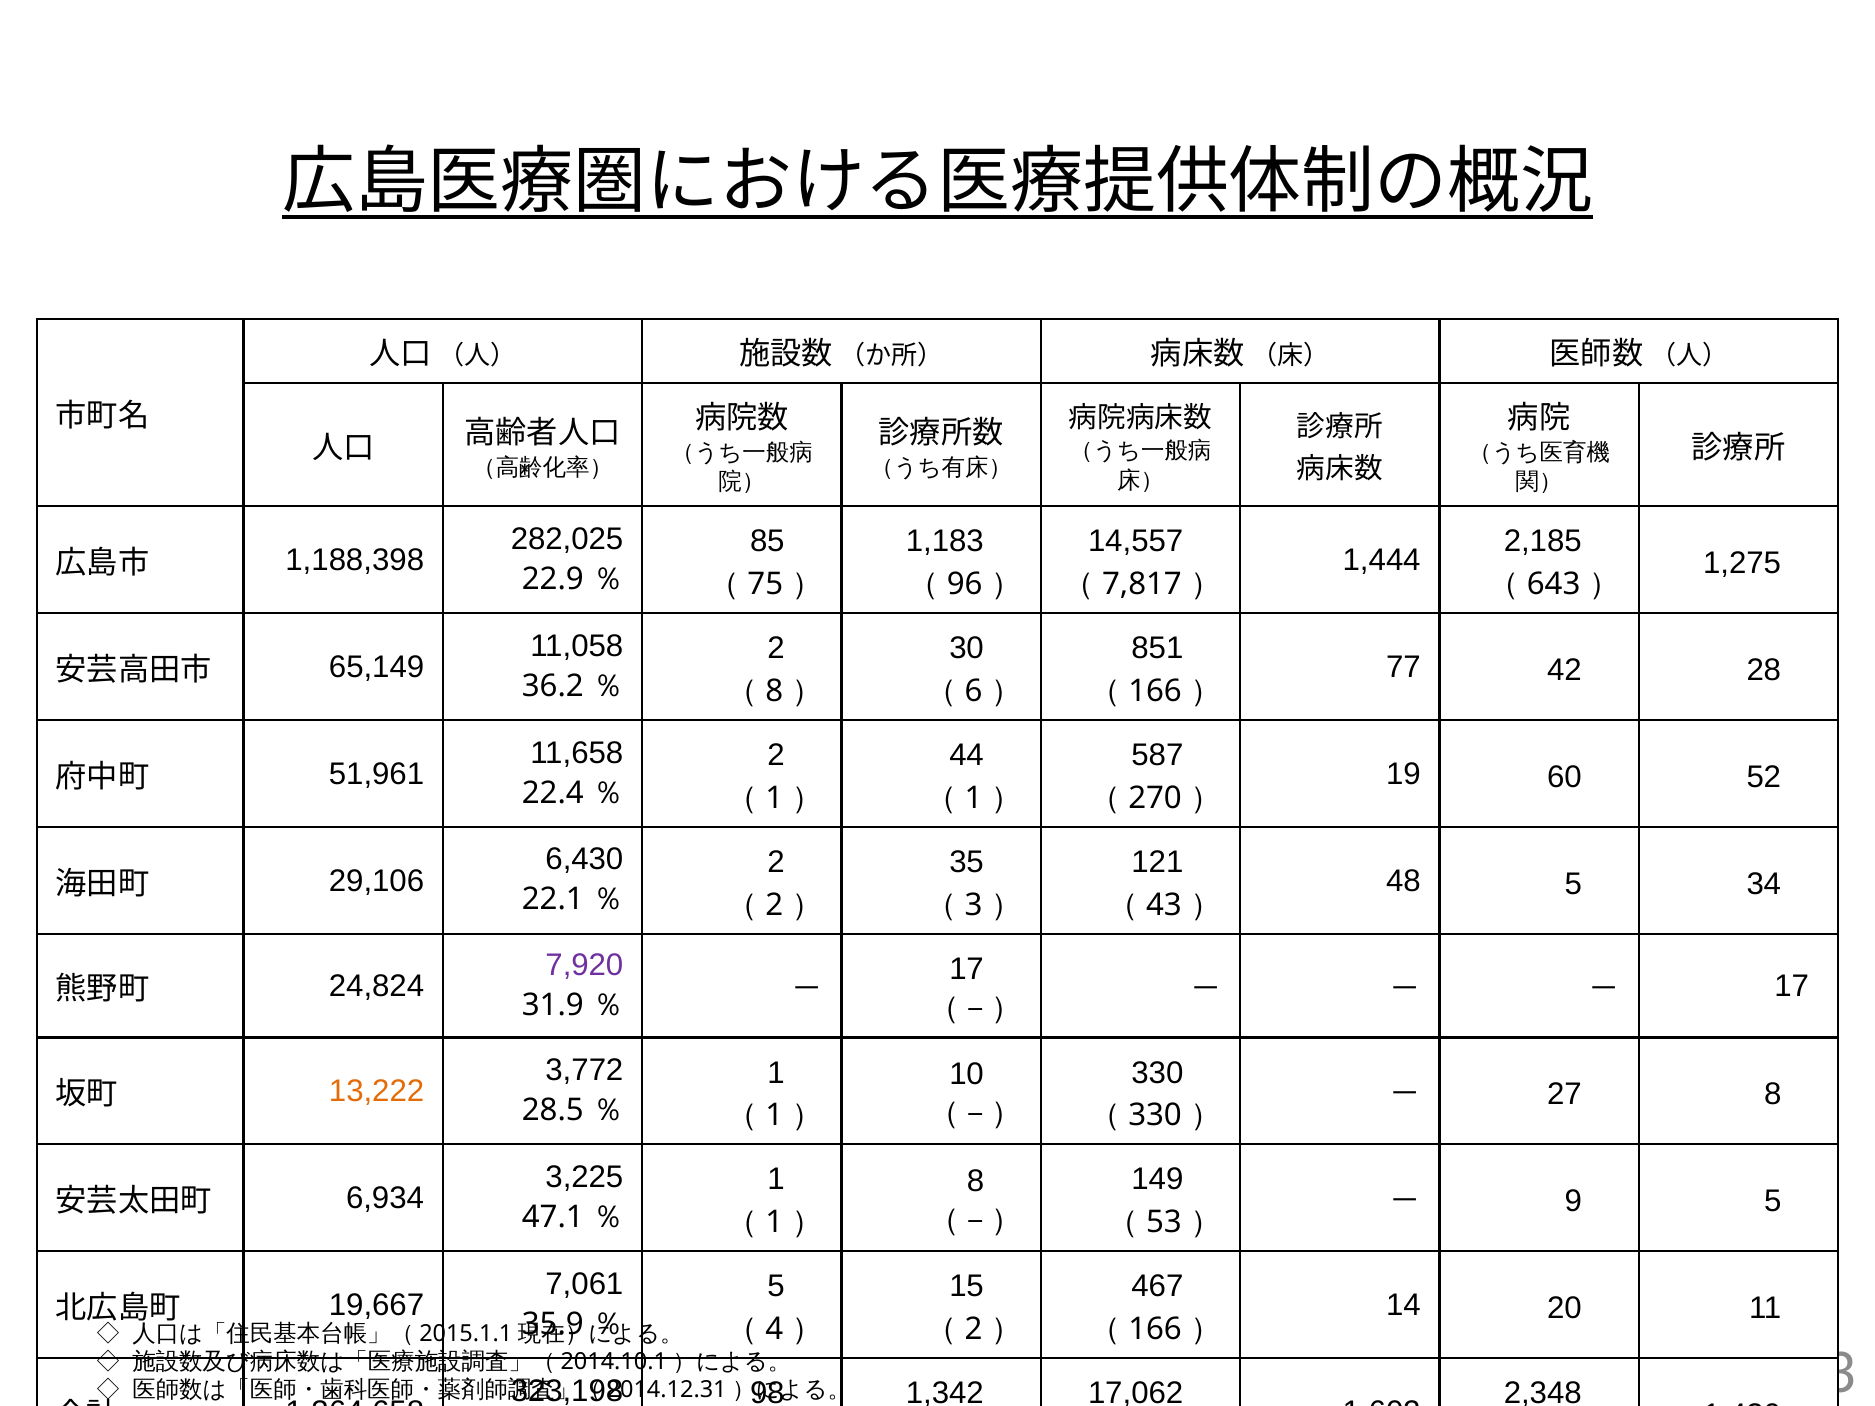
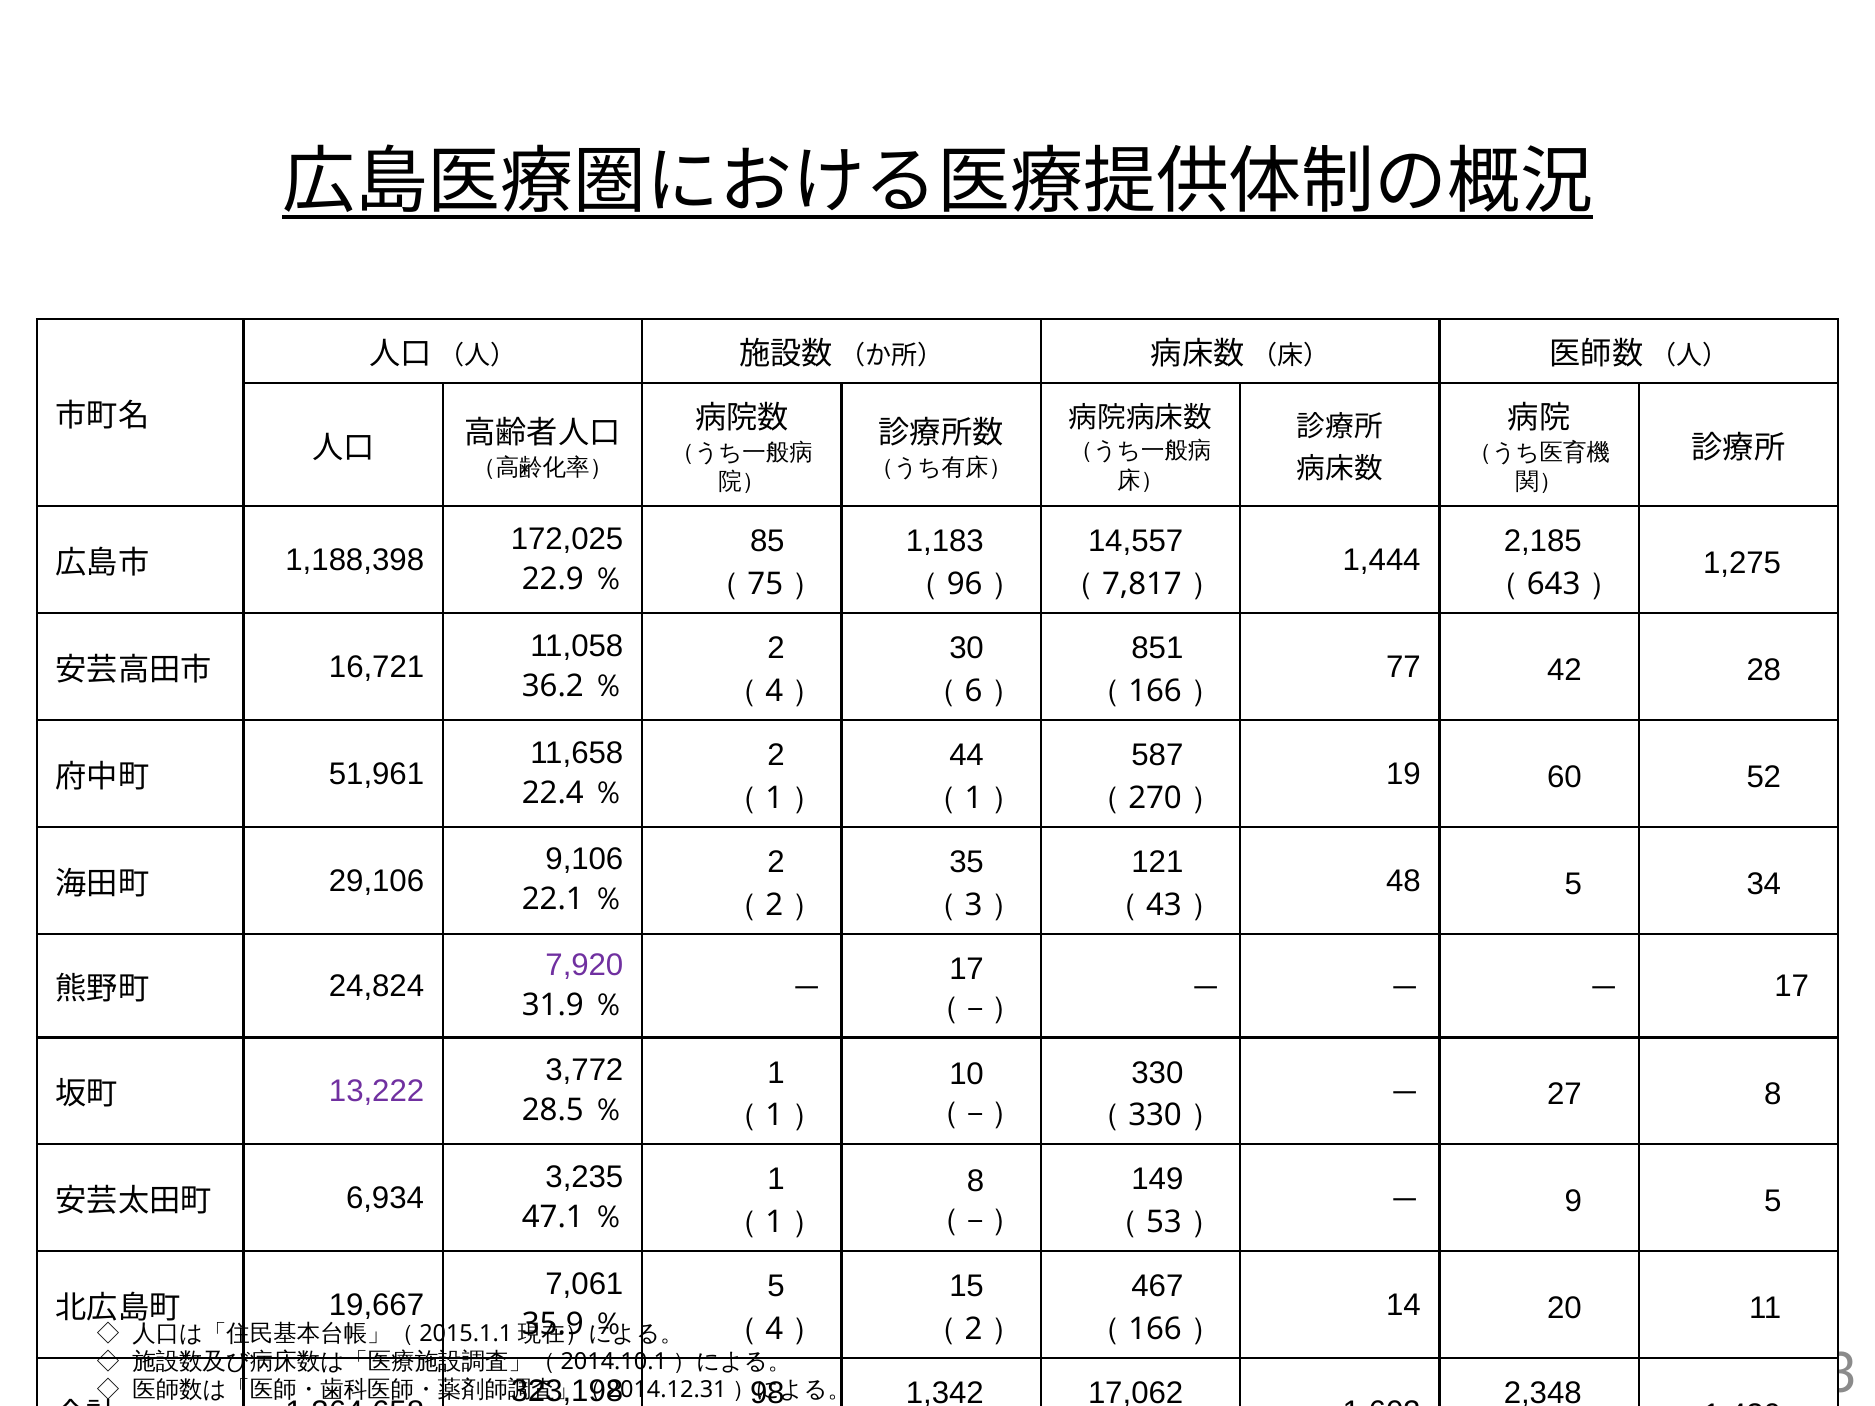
282,025: 282,025 -> 172,025
65,149: 65,149 -> 16,721
8 at (774, 691): 8 -> 4
6,430: 6,430 -> 9,106
13,222 colour: orange -> purple
3,225: 3,225 -> 3,235
